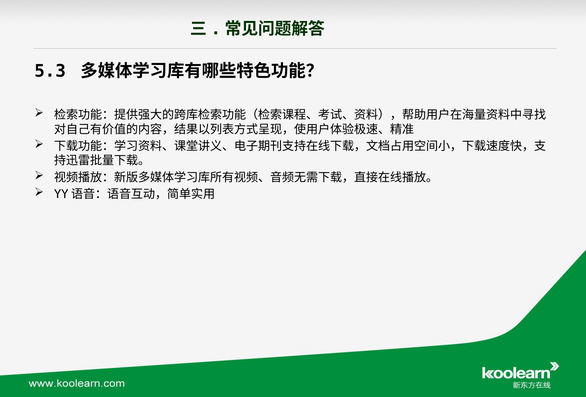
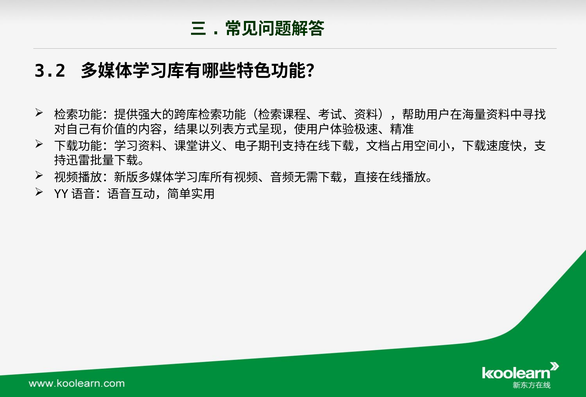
5.3: 5.3 -> 3.2
